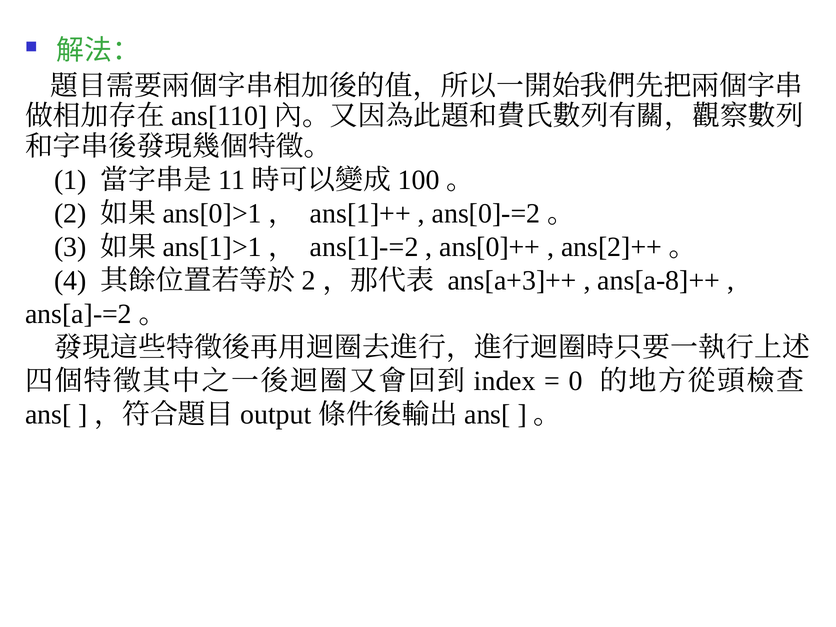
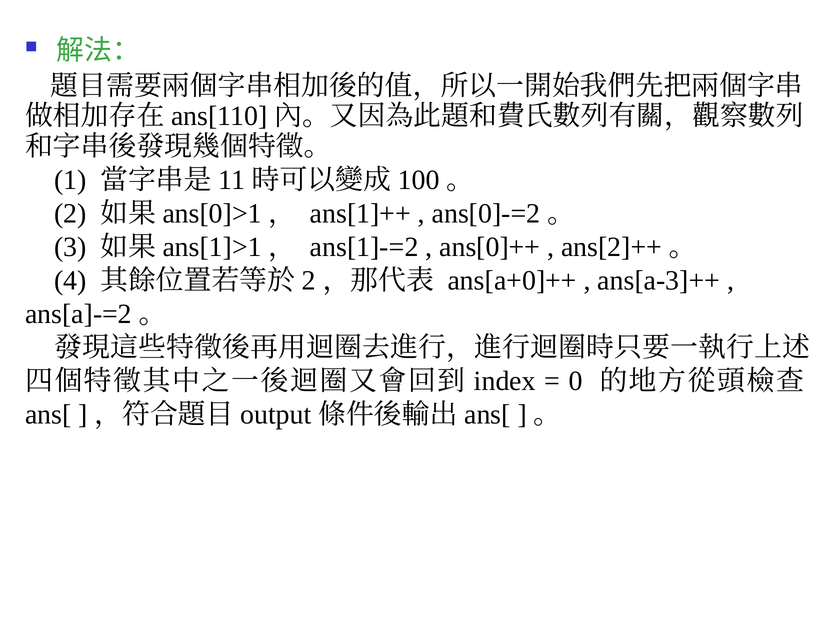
ans[a+3]++: ans[a+3]++ -> ans[a+0]++
ans[a-8]++: ans[a-8]++ -> ans[a-3]++
